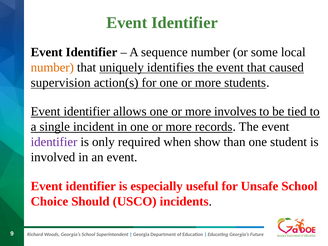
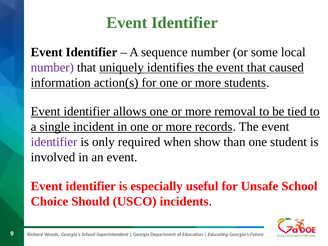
number at (52, 67) colour: orange -> purple
supervision: supervision -> information
involves: involves -> removal
